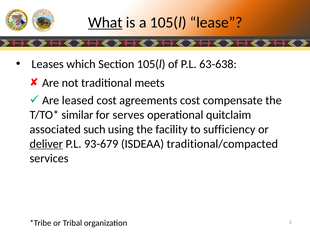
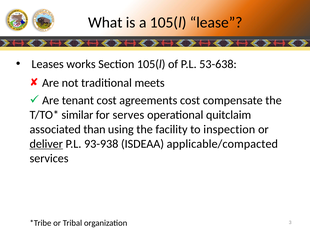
What underline: present -> none
which: which -> works
63-638: 63-638 -> 53-638
leased: leased -> tenant
such: such -> than
sufficiency: sufficiency -> inspection
93-679: 93-679 -> 93-938
traditional/compacted: traditional/compacted -> applicable/compacted
